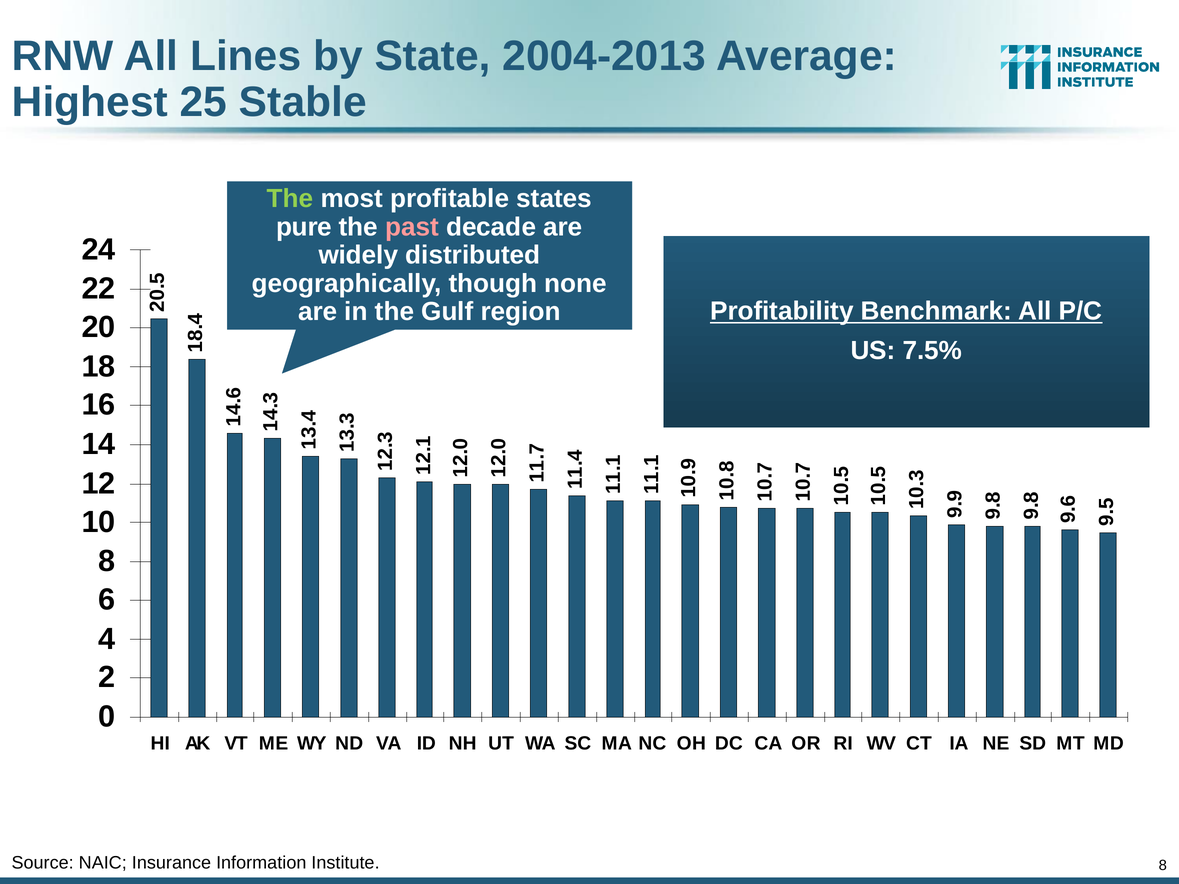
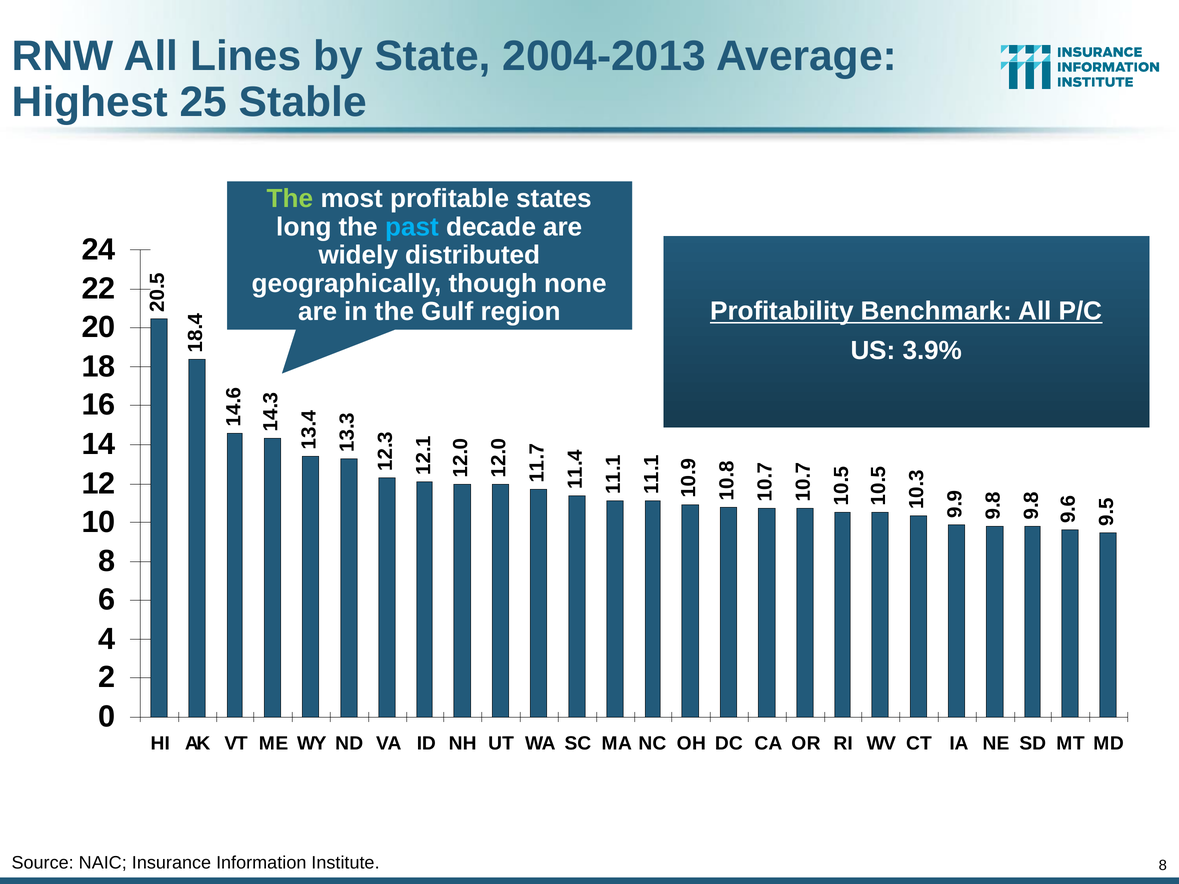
pure: pure -> long
past colour: pink -> light blue
7.5%: 7.5% -> 3.9%
